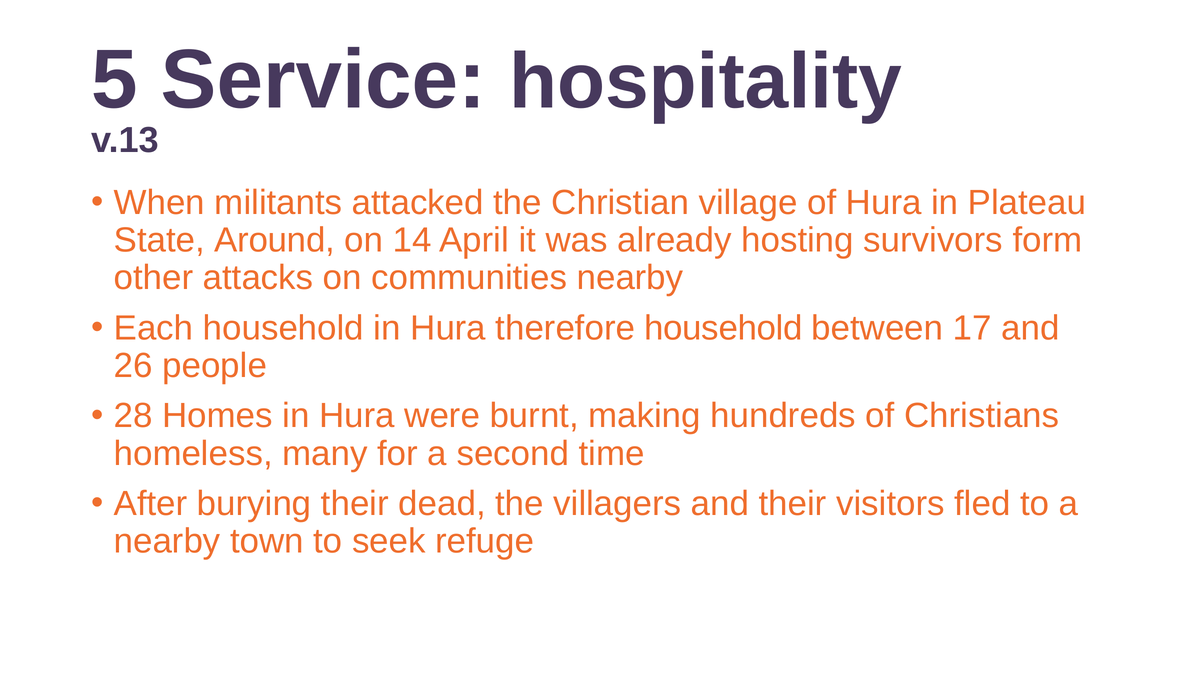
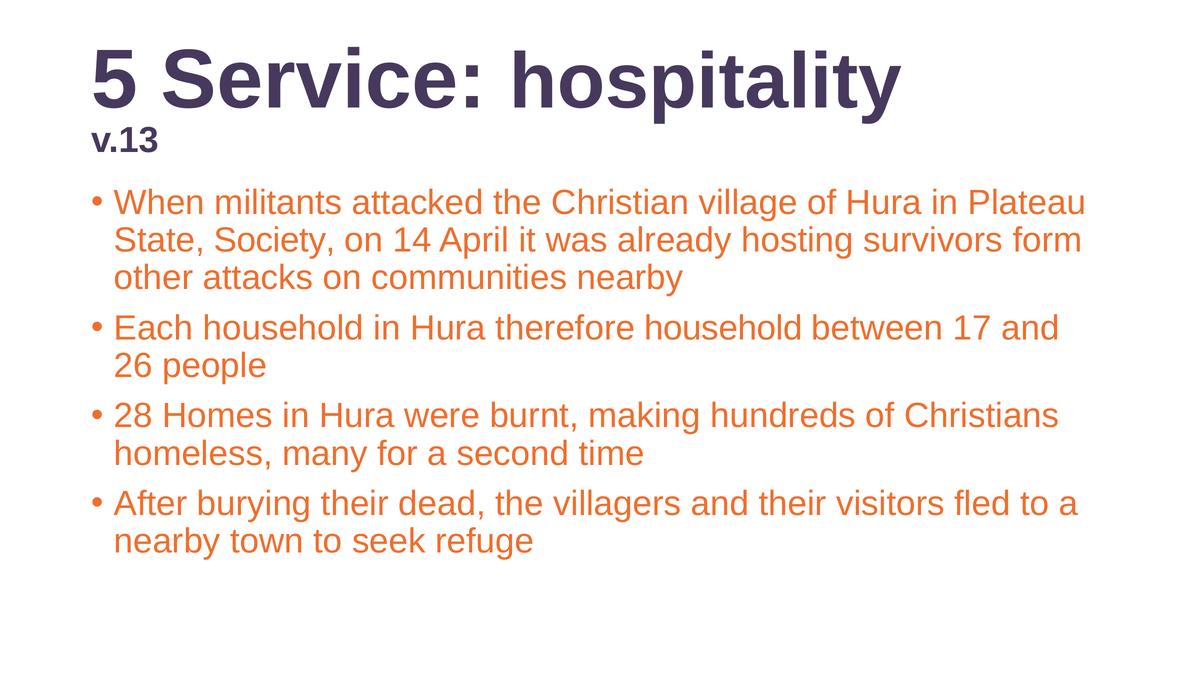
Around: Around -> Society
